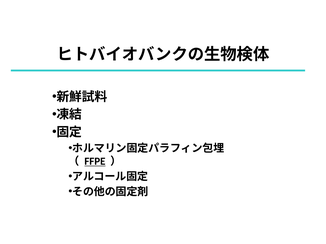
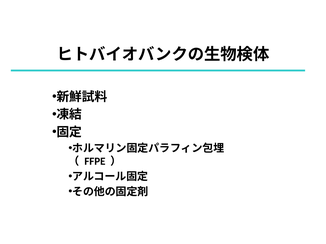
FFPE underline: present -> none
